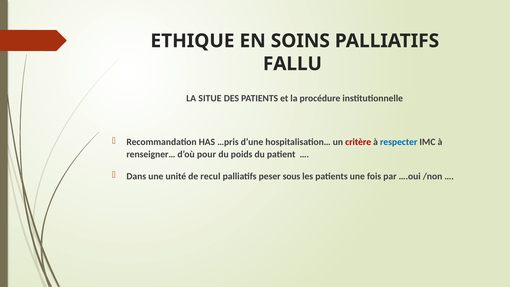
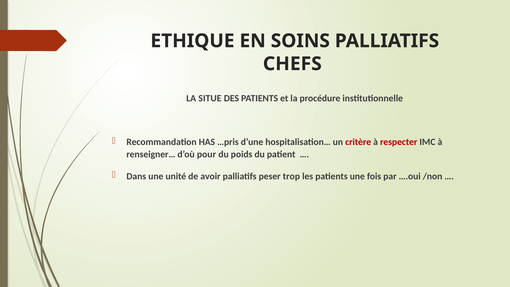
FALLU: FALLU -> CHEFS
respecter colour: blue -> red
recul: recul -> avoir
sous: sous -> trop
